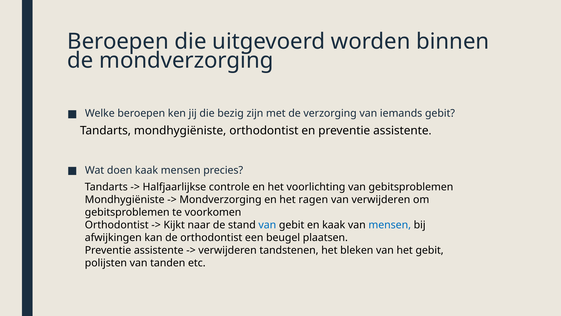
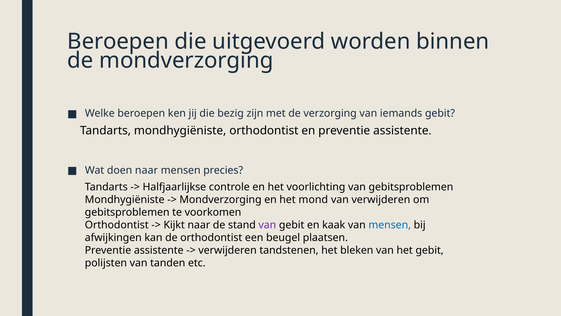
doen kaak: kaak -> naar
ragen: ragen -> mond
van at (267, 225) colour: blue -> purple
